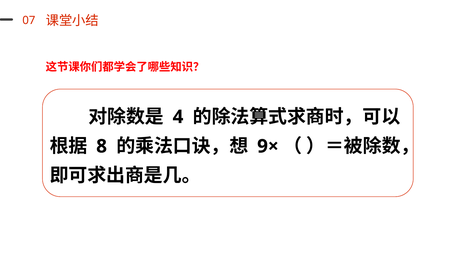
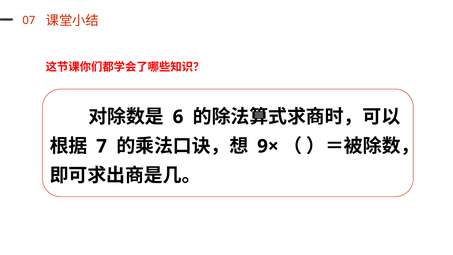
4: 4 -> 6
8: 8 -> 7
